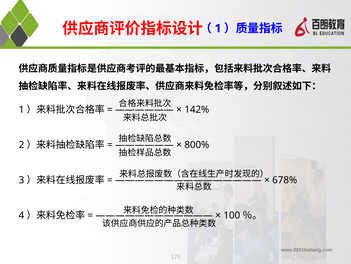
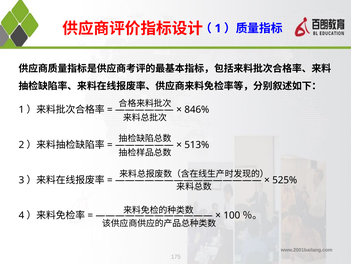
142%: 142% -> 846%
800%: 800% -> 513%
678%: 678% -> 525%
